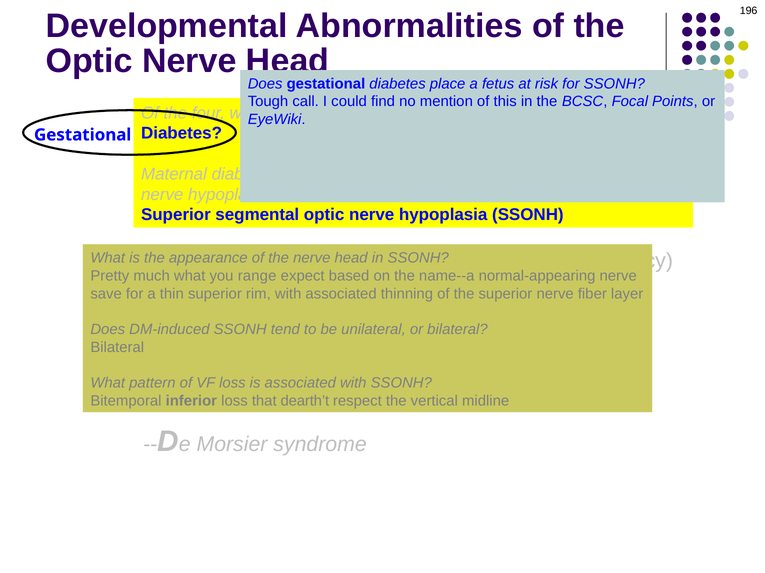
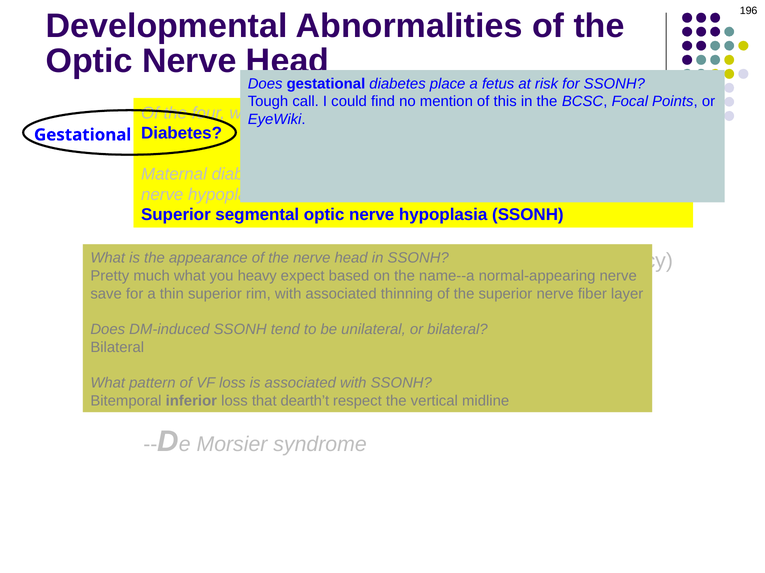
you range: range -> heavy
